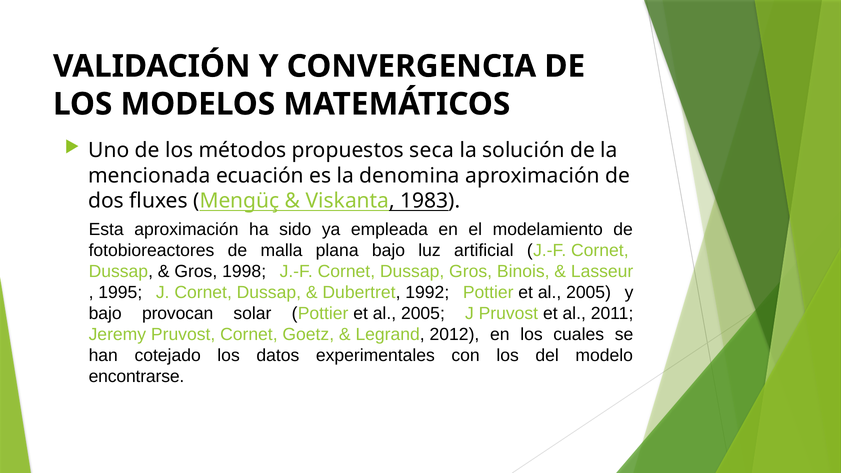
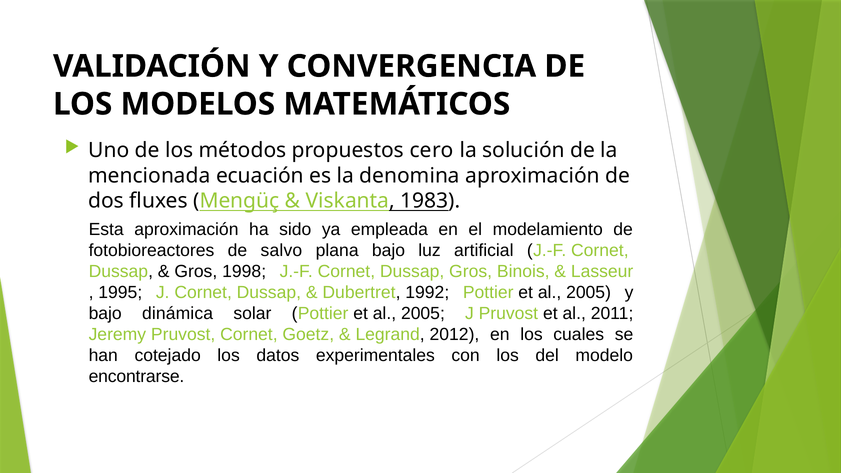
seca: seca -> cero
malla: malla -> salvo
provocan: provocan -> dinámica
